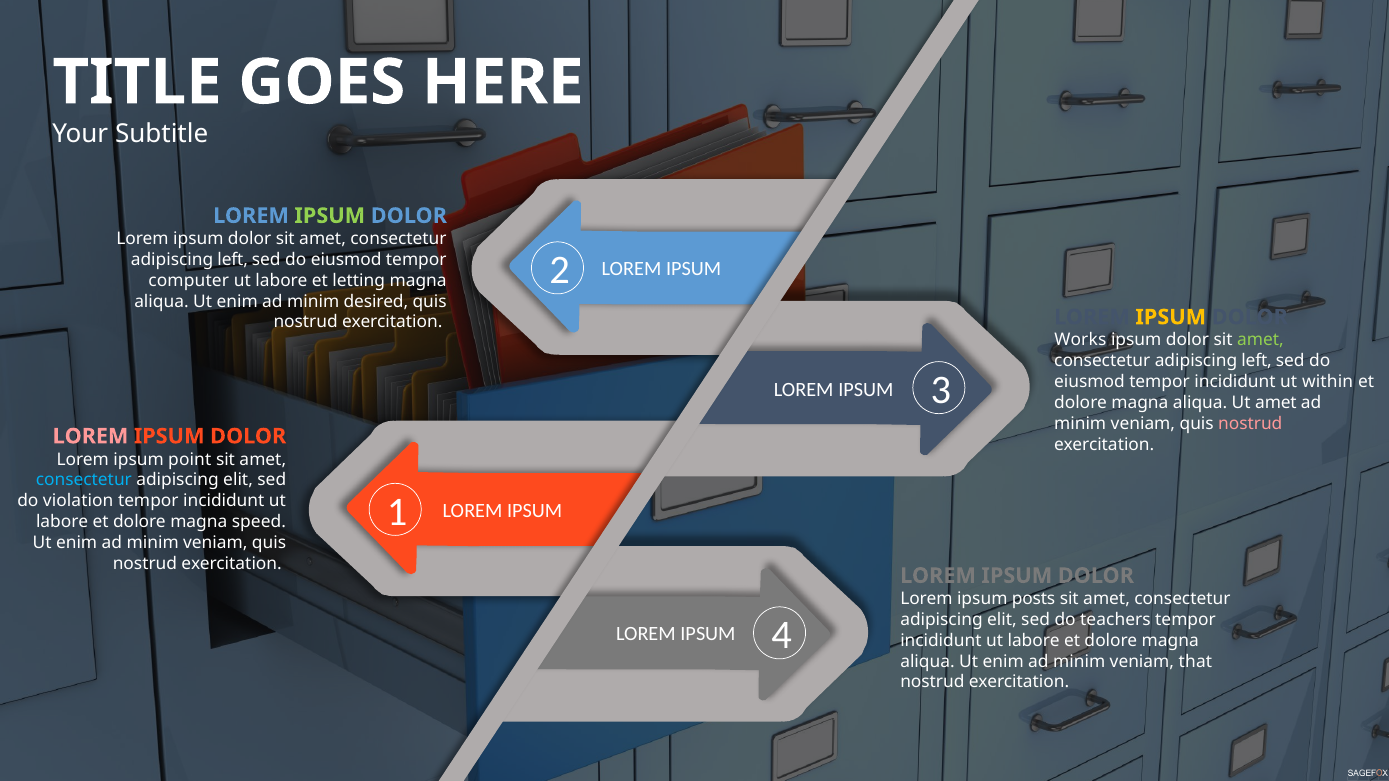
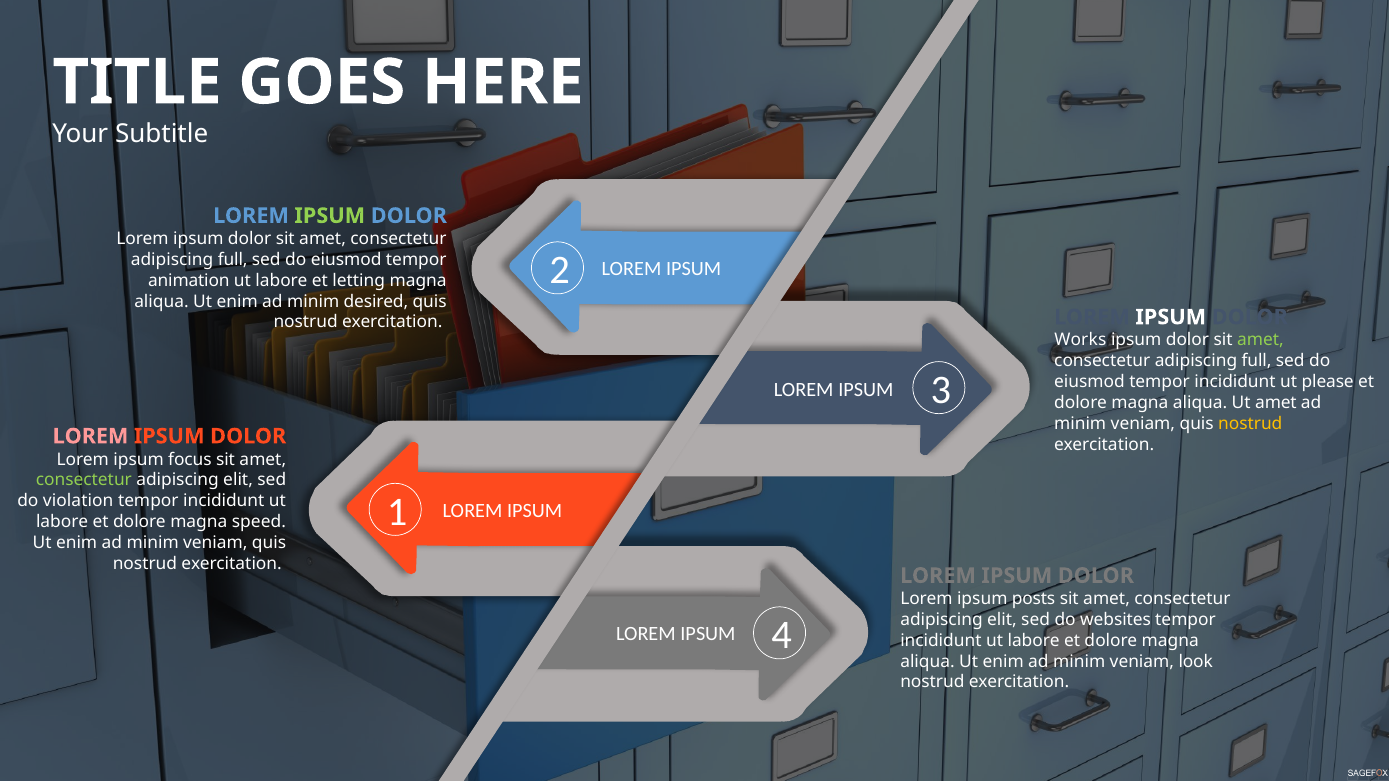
left at (233, 260): left -> full
computer: computer -> animation
IPSUM at (1171, 317) colour: yellow -> white
left at (1257, 361): left -> full
within: within -> please
nostrud at (1250, 424) colour: pink -> yellow
point: point -> focus
consectetur at (84, 480) colour: light blue -> light green
teachers: teachers -> websites
that: that -> look
